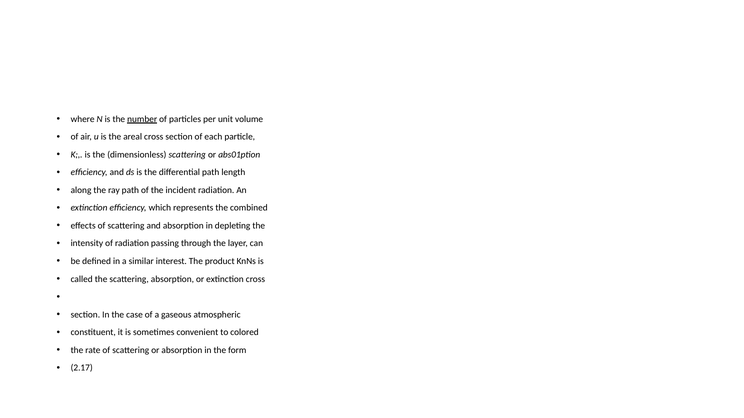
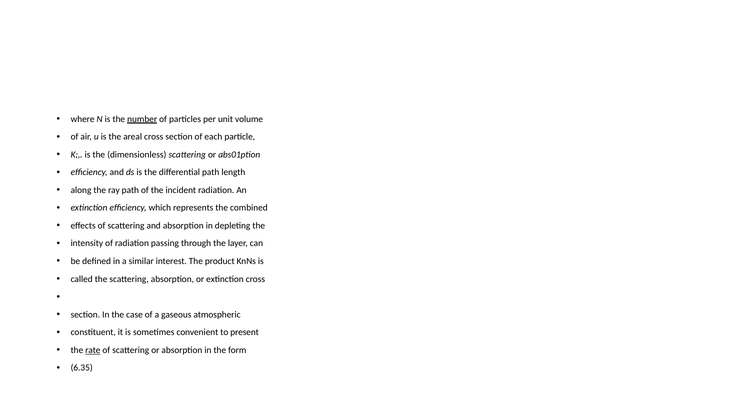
colored: colored -> present
rate underline: none -> present
2.17: 2.17 -> 6.35
